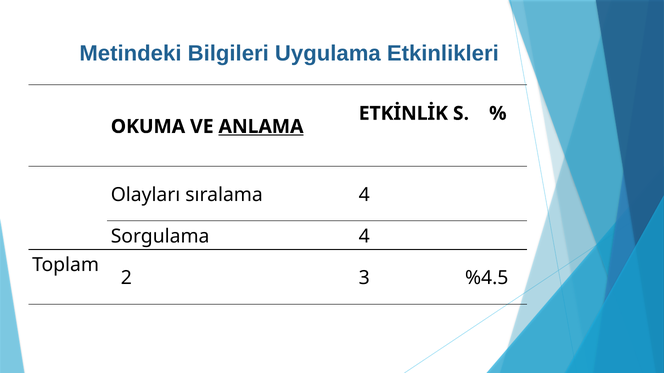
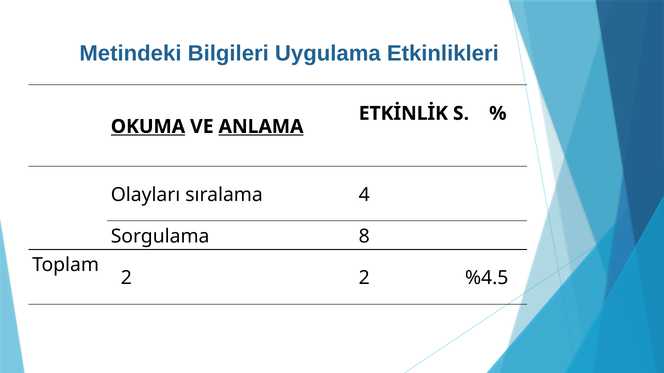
OKUMA underline: none -> present
Sorgulama 4: 4 -> 8
2 3: 3 -> 2
